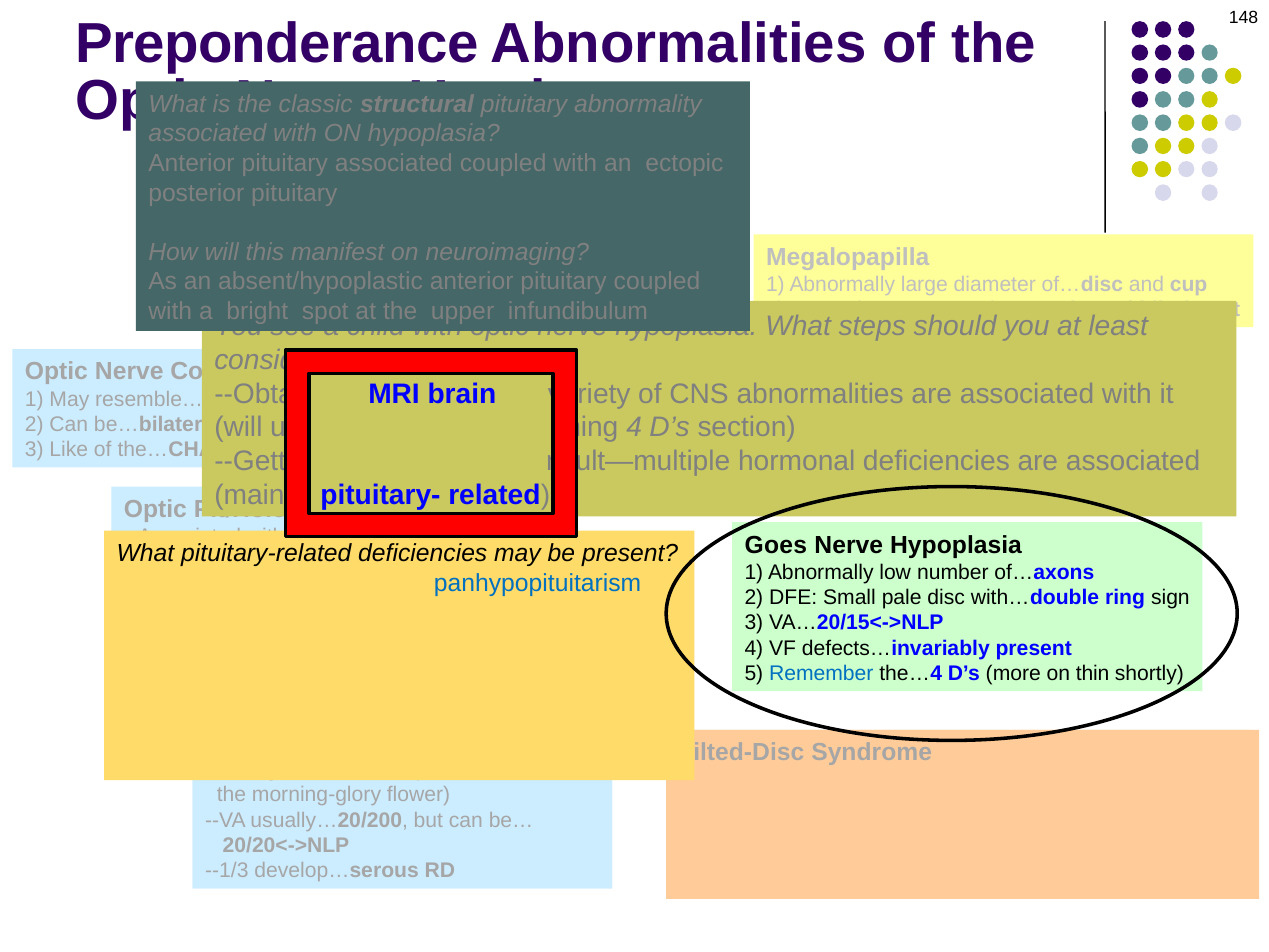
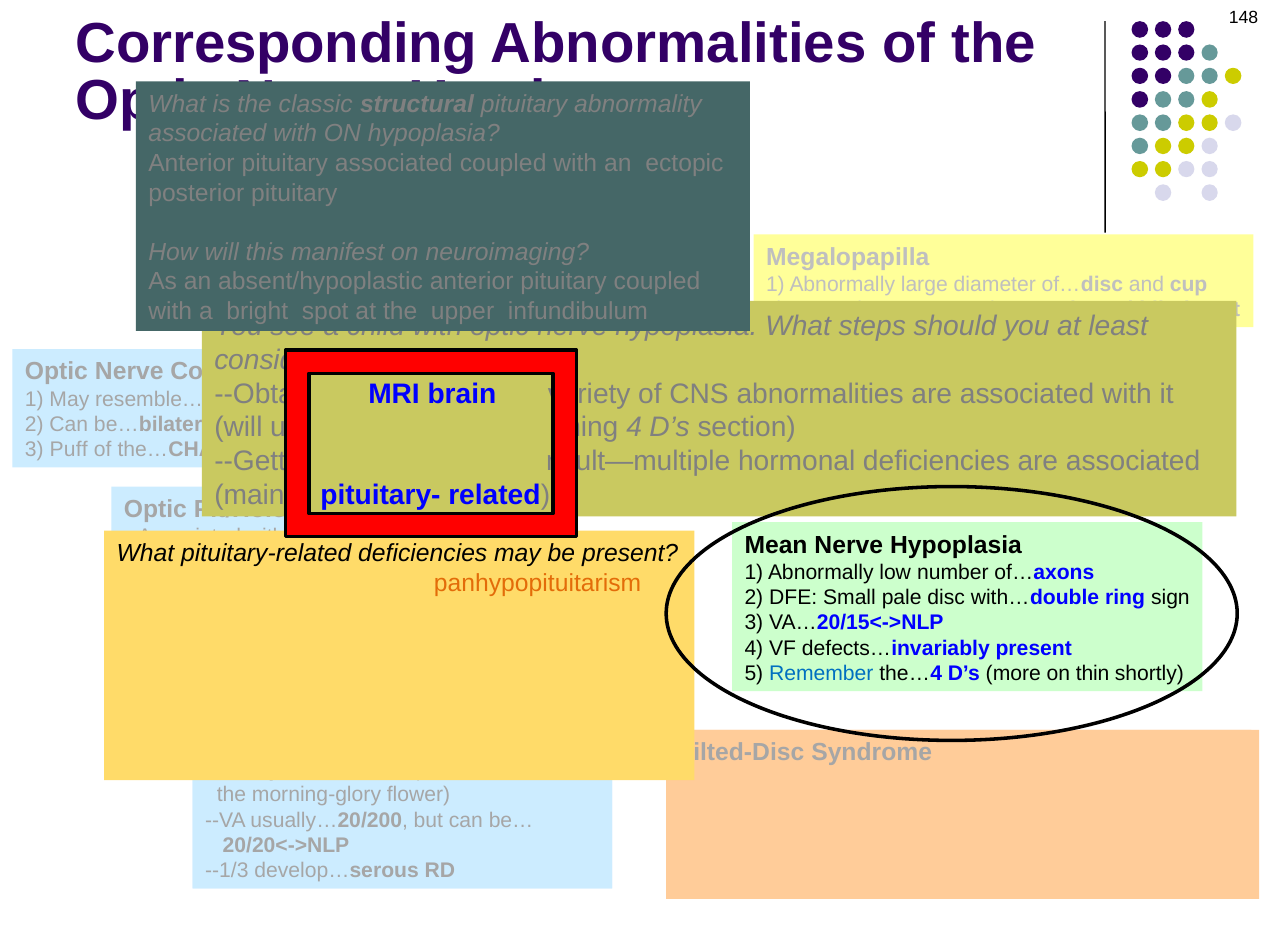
Preponderance at (277, 43): Preponderance -> Corresponding
3 Like: Like -> Puff
Goes: Goes -> Mean
panhypopituitarism at (538, 583) colour: blue -> orange
